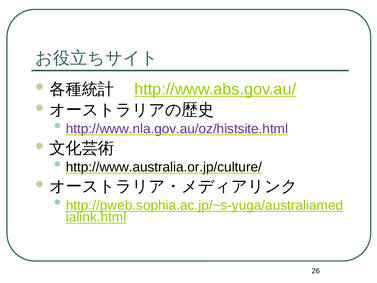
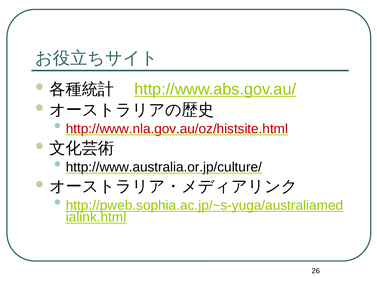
http://www.nla.gov.au/oz/histsite.html colour: purple -> red
